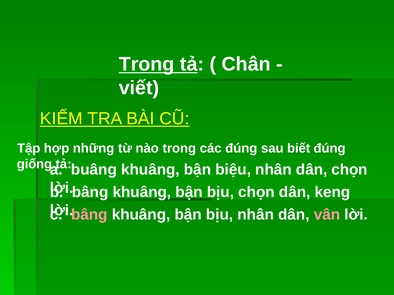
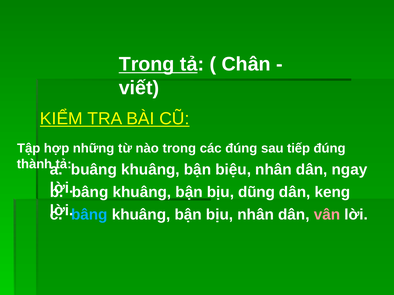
biết: biết -> tiếp
giống: giống -> thành
dân chọn: chọn -> ngay
bịu chọn: chọn -> dũng
bâng at (89, 215) colour: pink -> light blue
